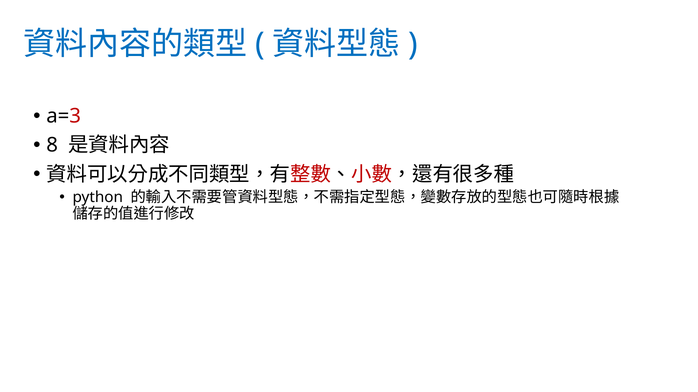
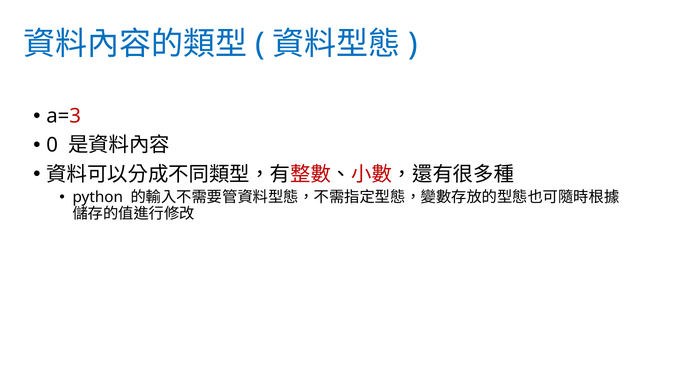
8: 8 -> 0
